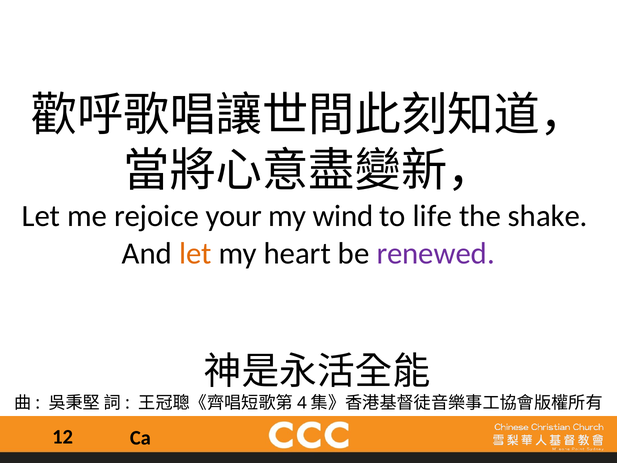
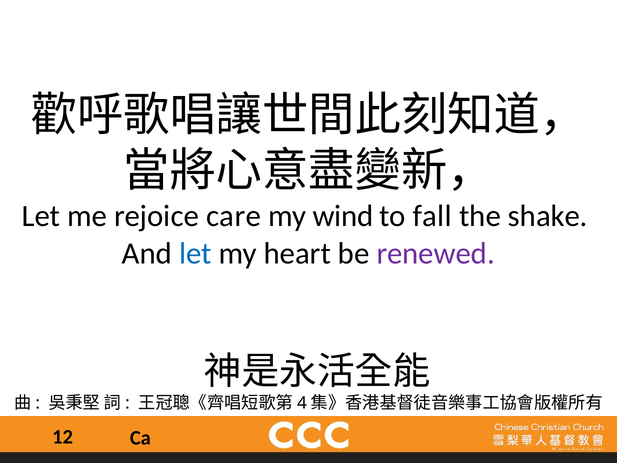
your: your -> care
life: life -> fall
let at (195, 253) colour: orange -> blue
